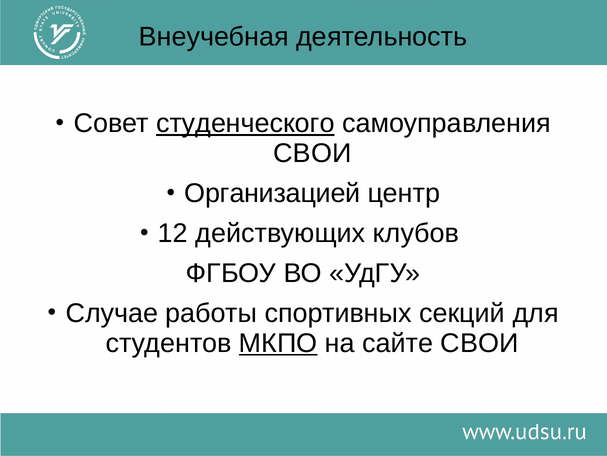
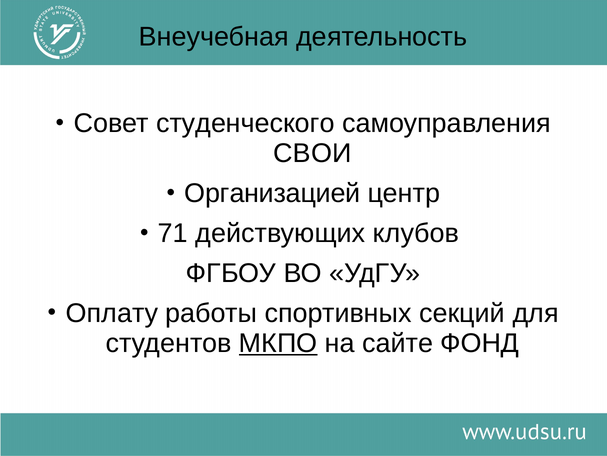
студенческого underline: present -> none
12: 12 -> 71
Случае: Случае -> Оплату
сайте СВОИ: СВОИ -> ФОНД
